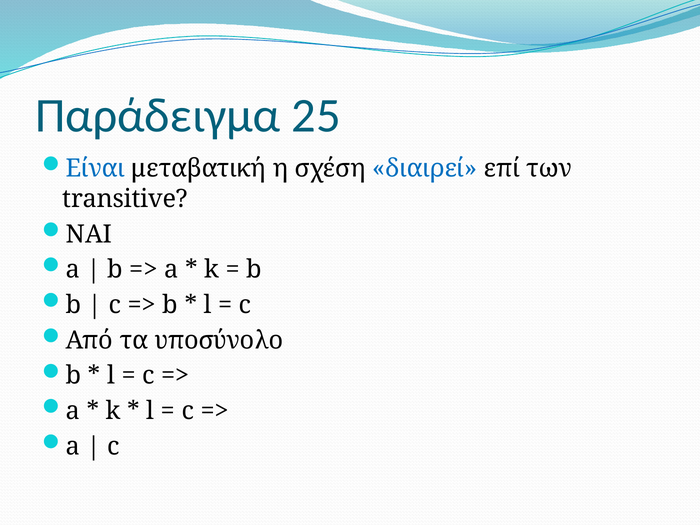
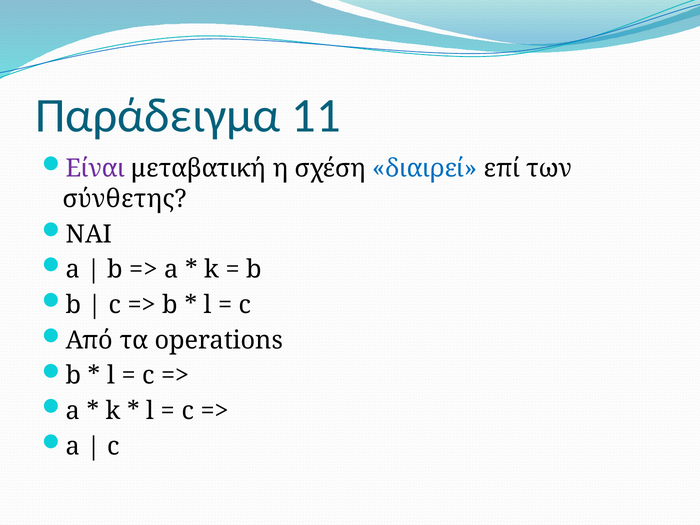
25: 25 -> 11
Είναι colour: blue -> purple
transitive: transitive -> σύνθετης
υποσύνολο: υποσύνολο -> operations
